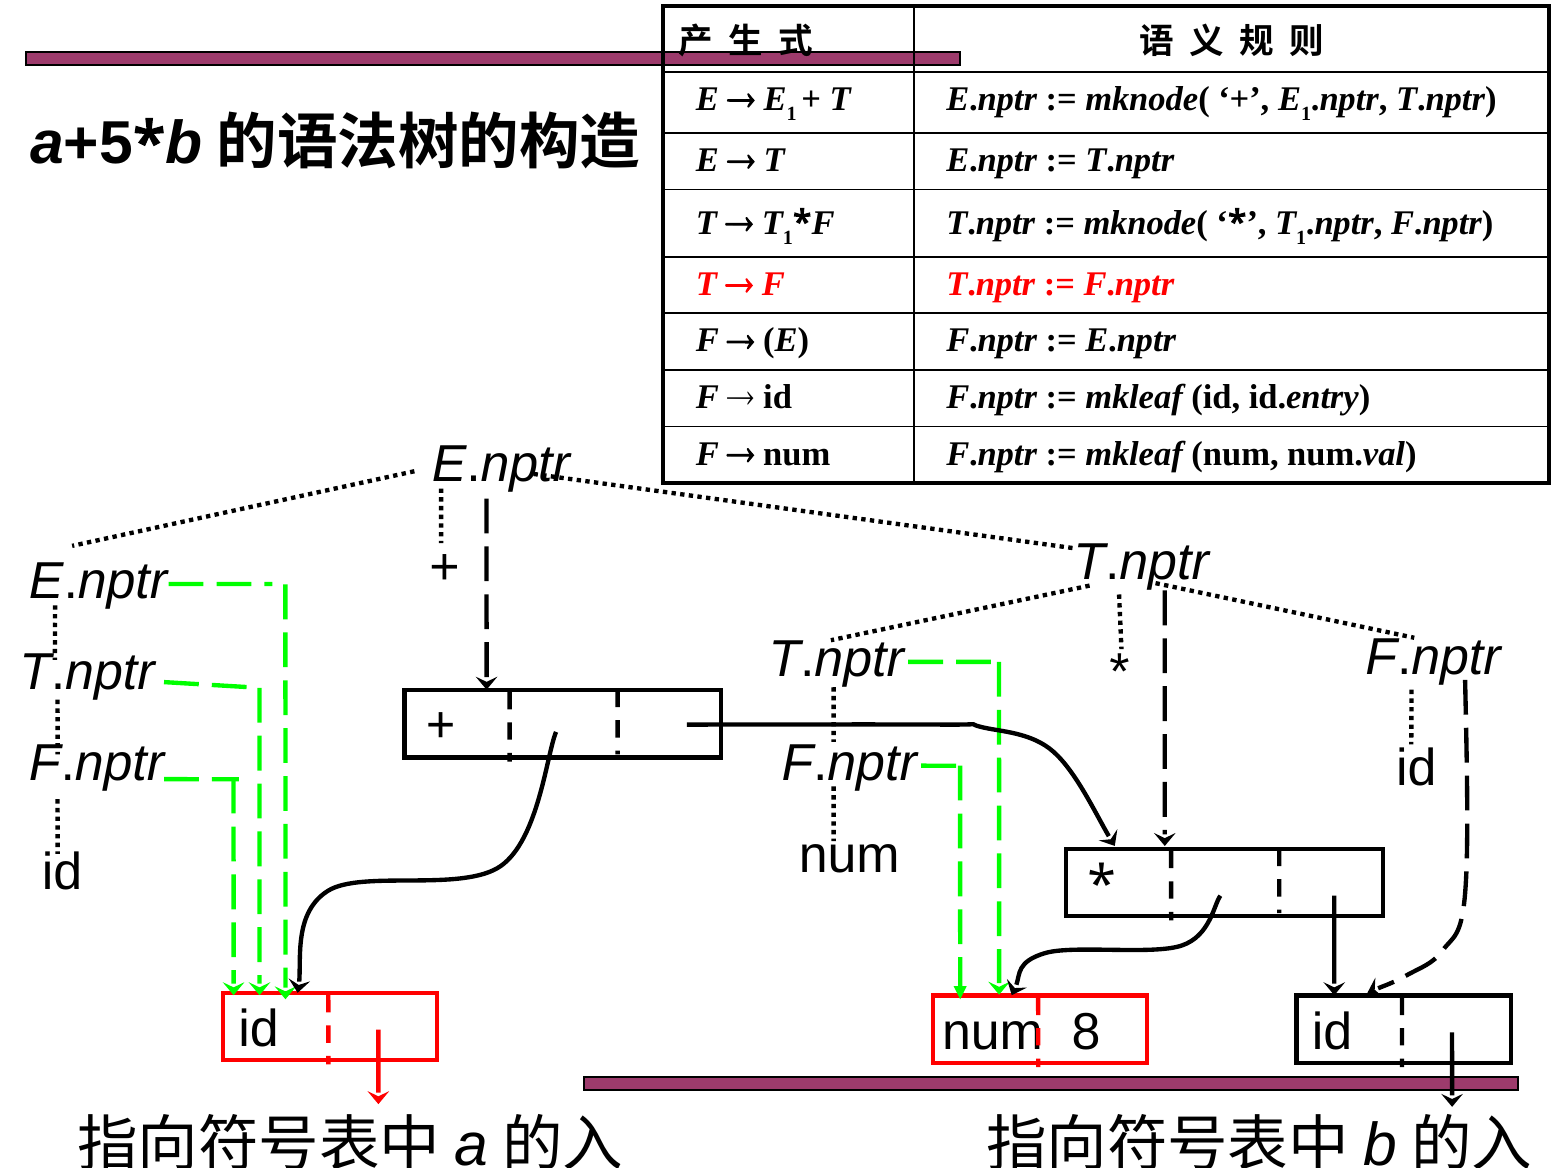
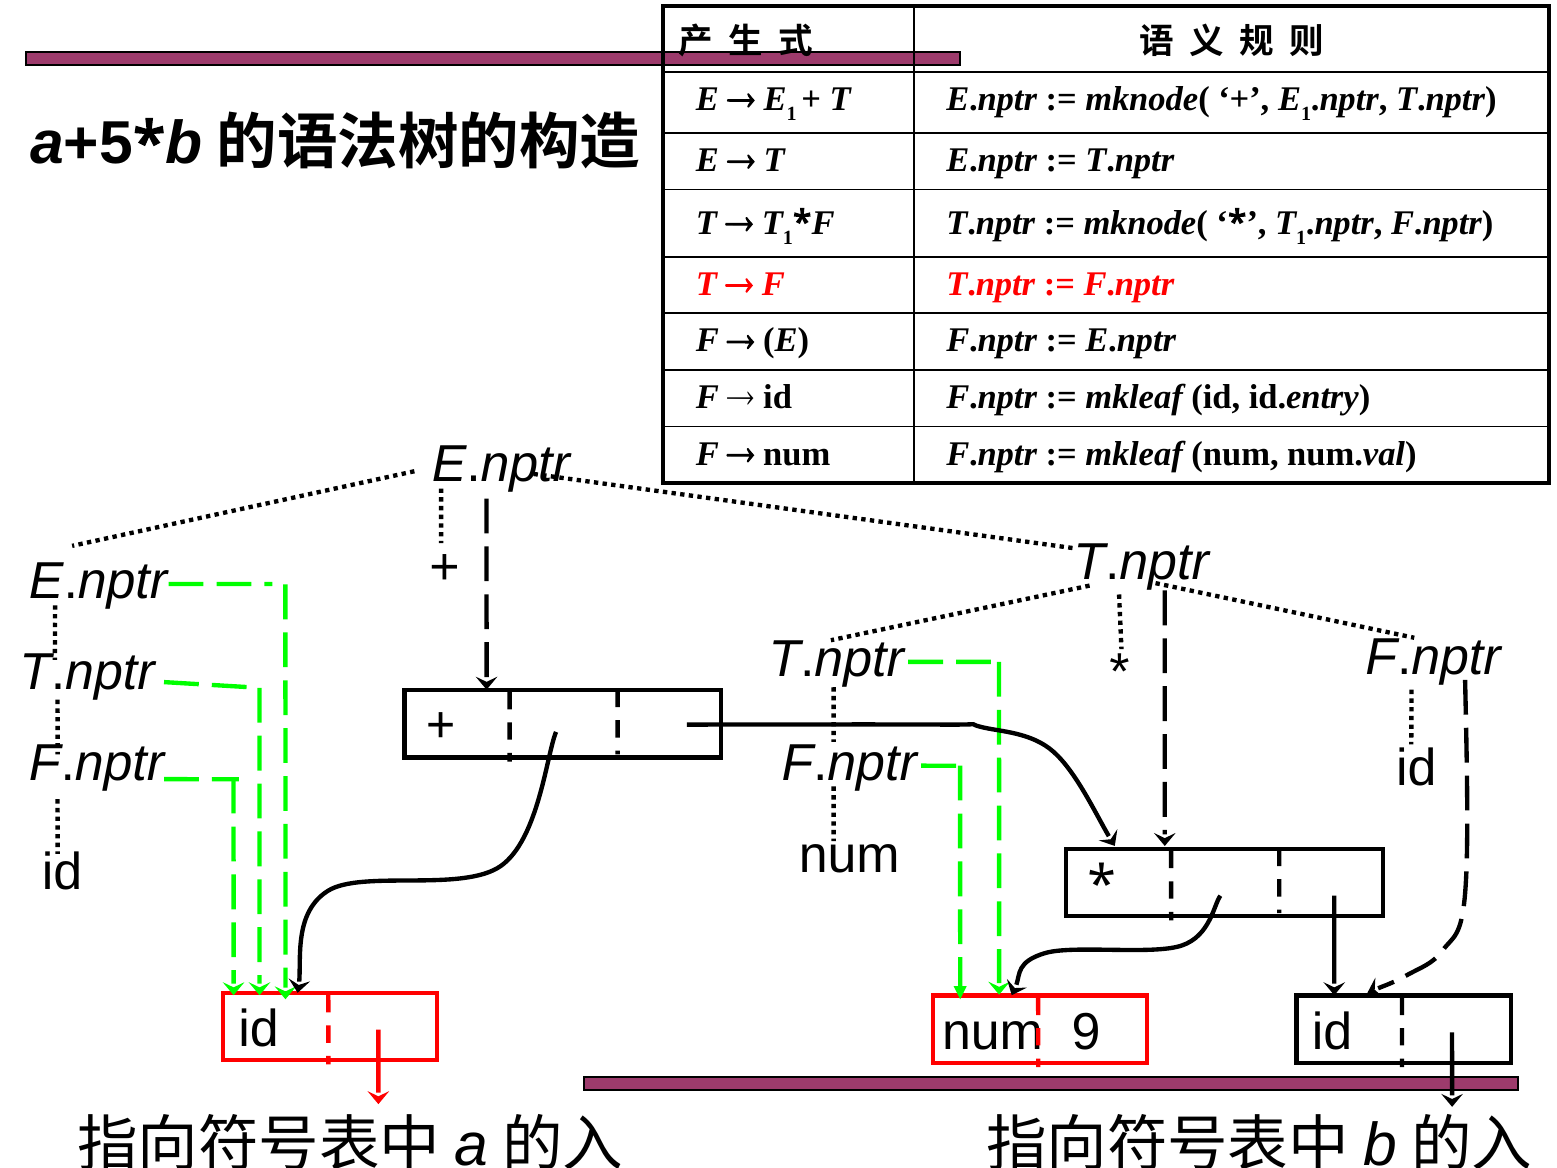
8: 8 -> 9
